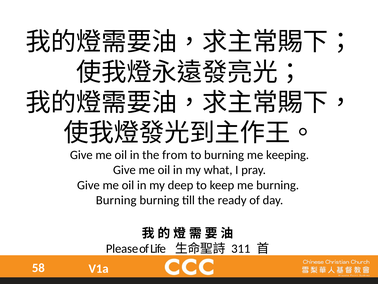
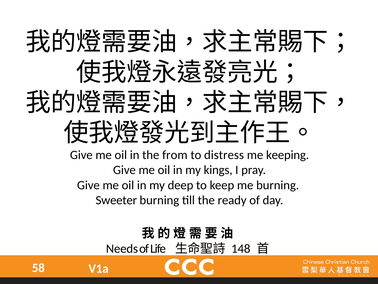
to burning: burning -> distress
what: what -> kings
Burning at (116, 200): Burning -> Sweeter
Please: Please -> Needs
311: 311 -> 148
